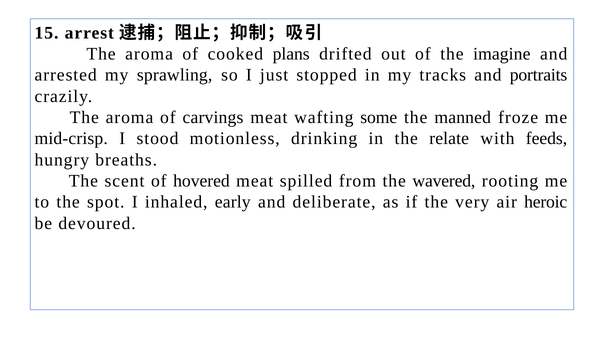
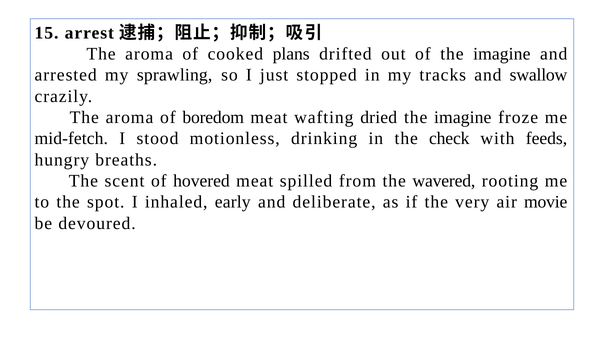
portraits: portraits -> swallow
carvings: carvings -> boredom
some: some -> dried
manned at (463, 117): manned -> imagine
mid-crisp: mid-crisp -> mid-fetch
relate: relate -> check
heroic: heroic -> movie
